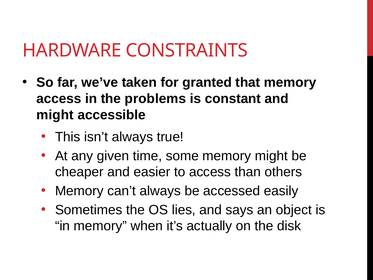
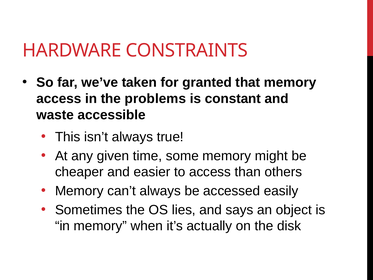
might at (55, 115): might -> waste
